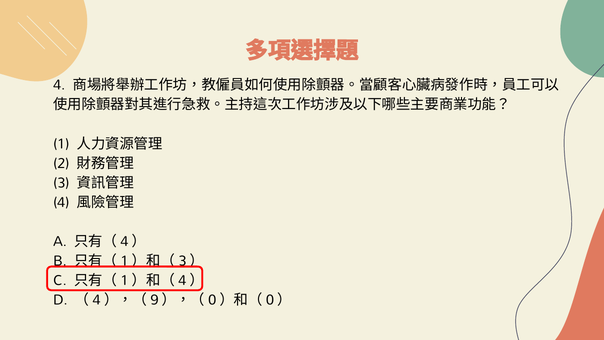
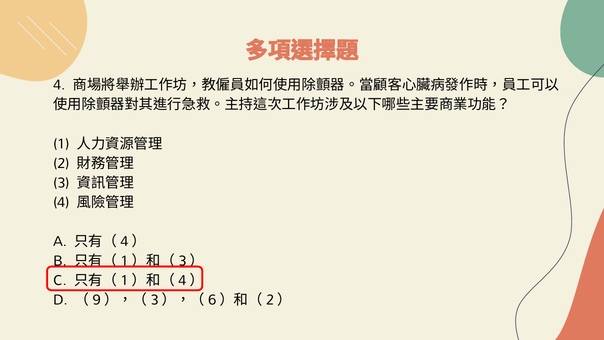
4 at (97, 300): 4 -> 9
9 at (154, 300): 9 -> 3
0 at (212, 300): 0 -> 6
0 at (270, 300): 0 -> 2
